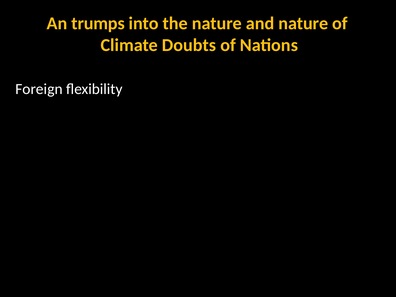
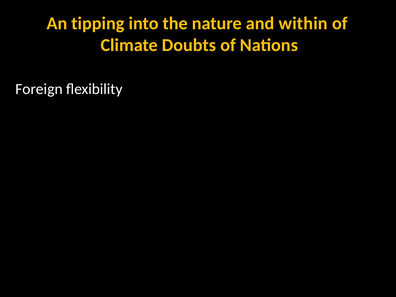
trumps: trumps -> tipping
and nature: nature -> within
